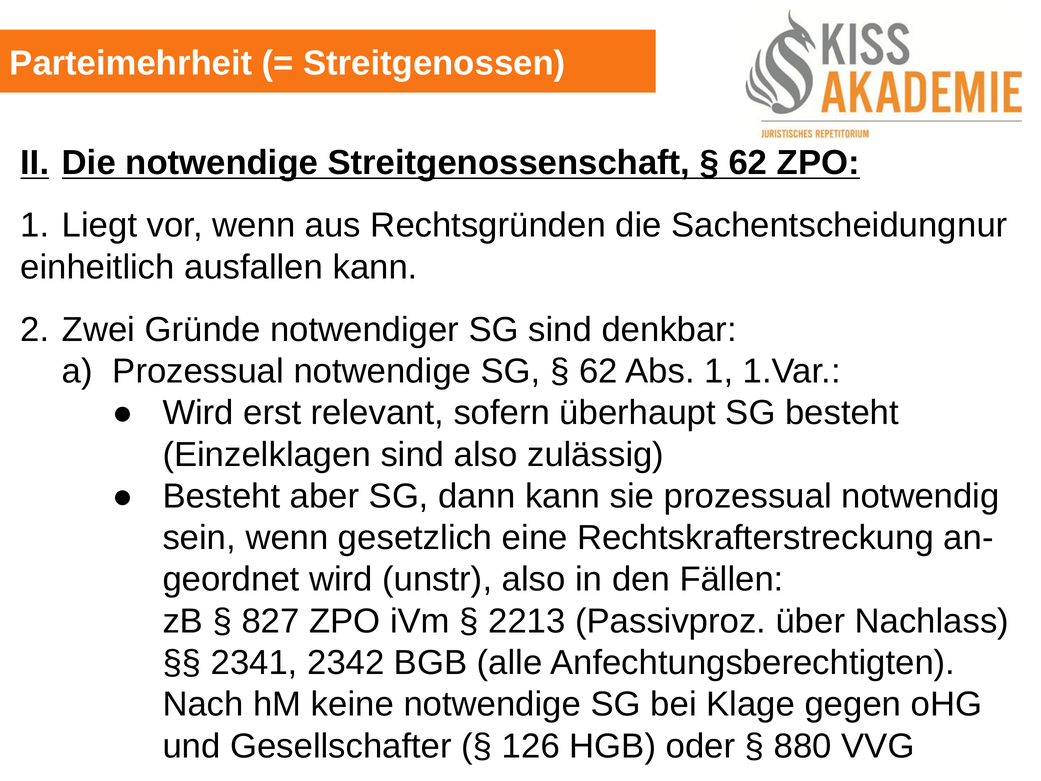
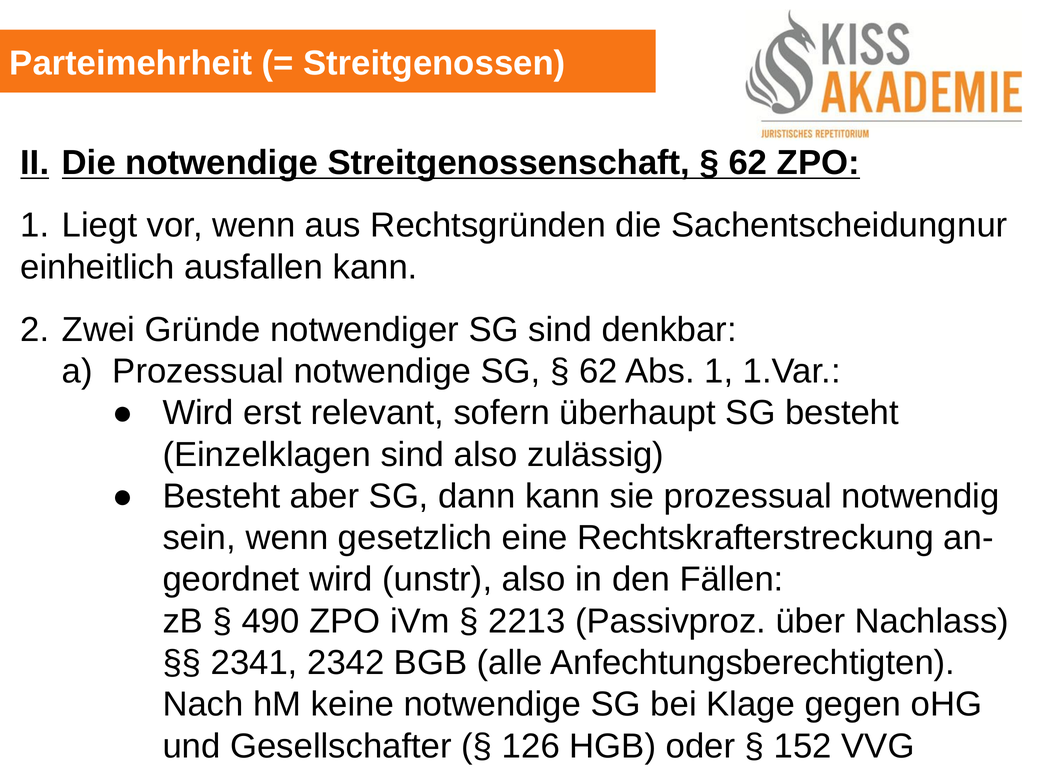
827: 827 -> 490
880: 880 -> 152
